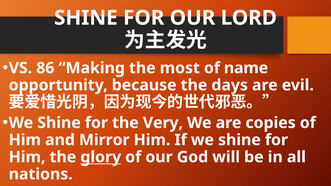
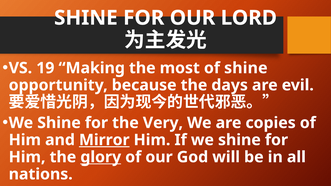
86: 86 -> 19
of name: name -> shine
Mirror underline: none -> present
